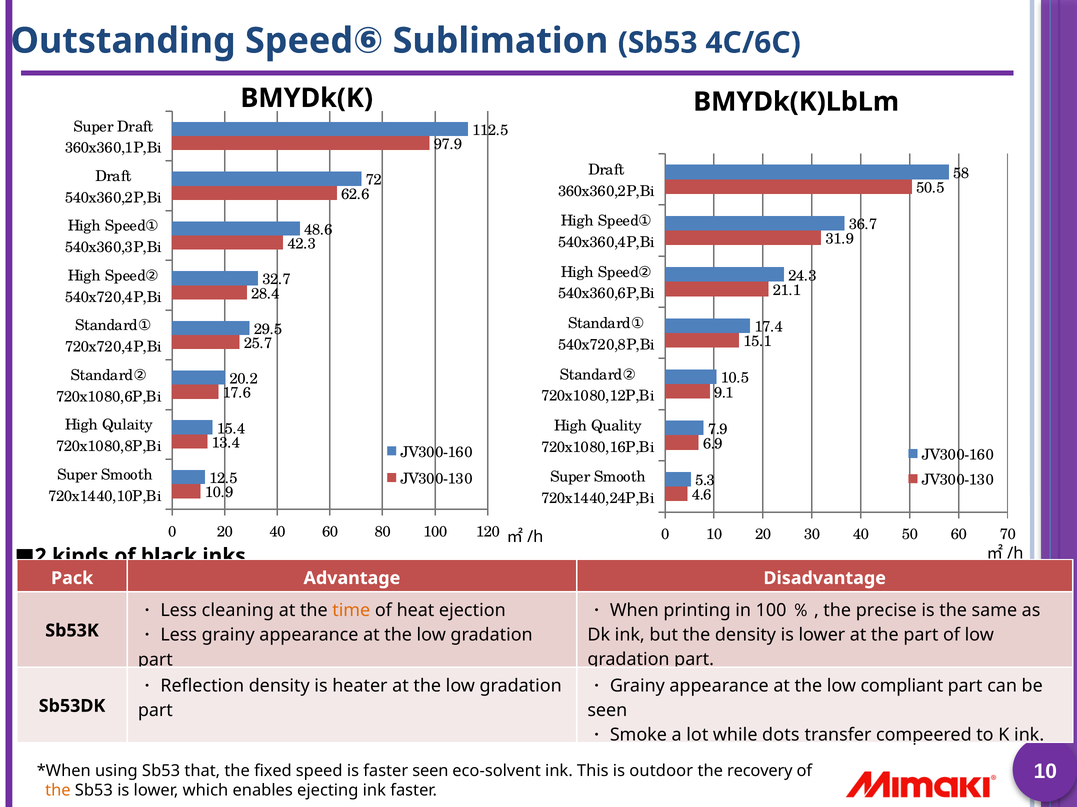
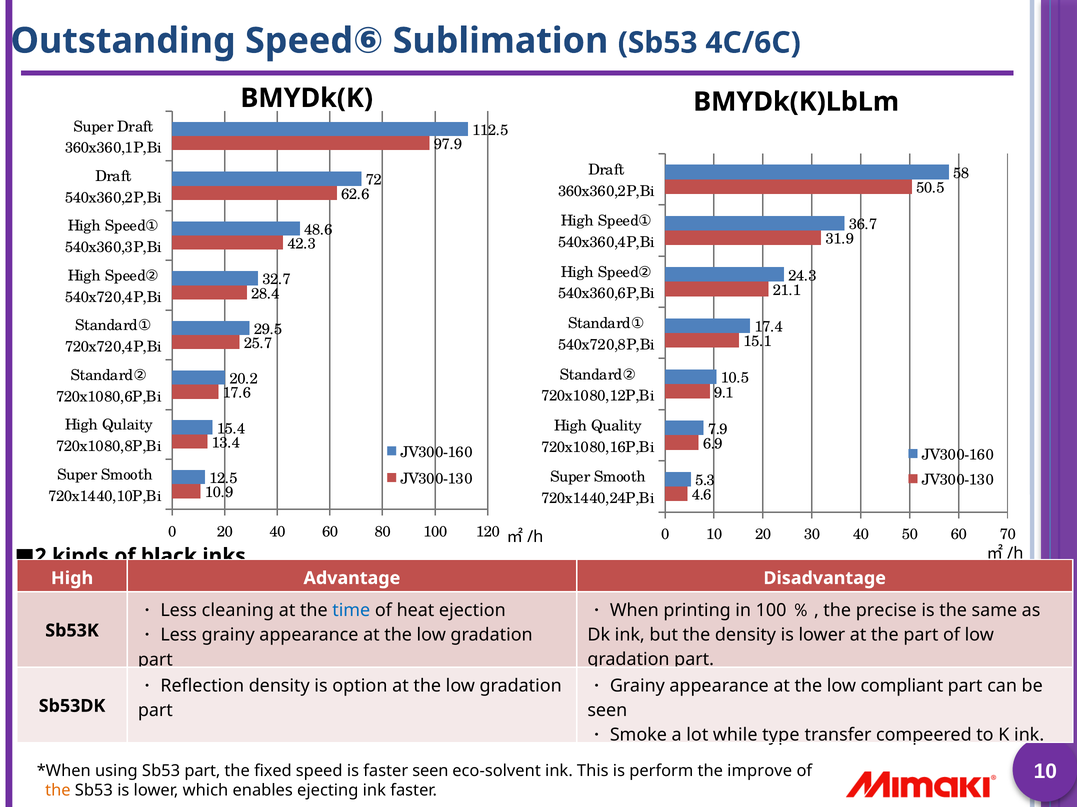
Pack at (72, 579): Pack -> High
time colour: orange -> blue
heater: heater -> option
dots: dots -> type
Sb53 that: that -> part
outdoor: outdoor -> perform
recovery: recovery -> improve
